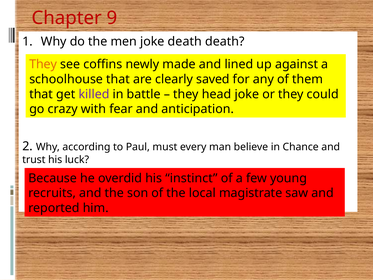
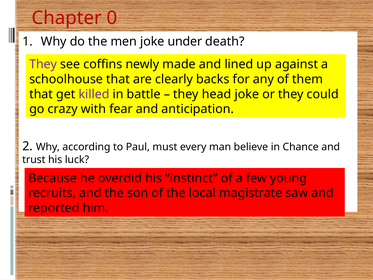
9: 9 -> 0
joke death: death -> under
They at (43, 64) colour: orange -> purple
saved: saved -> backs
